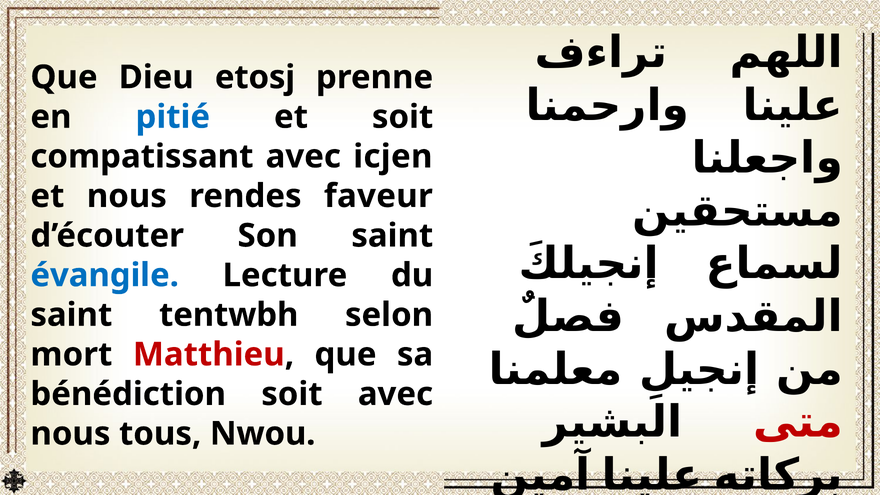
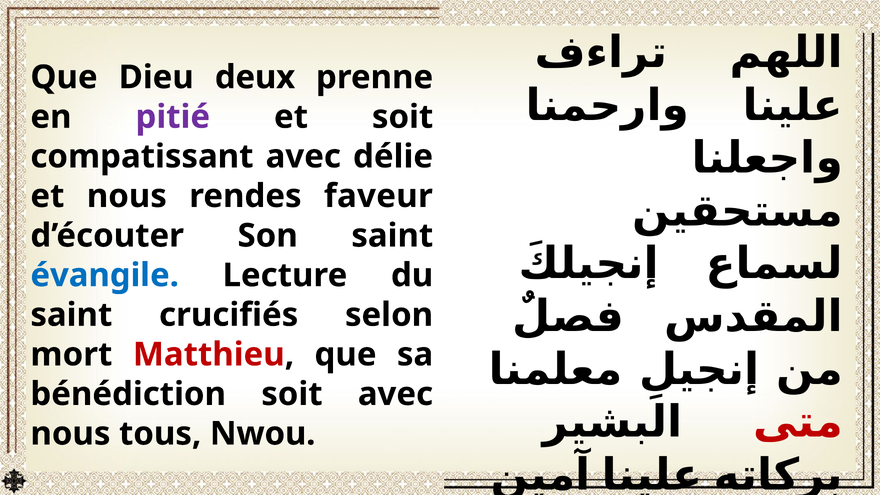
etosj: etosj -> deux
pitié colour: blue -> purple
icjen: icjen -> délie
tentwbh: tentwbh -> crucifiés
